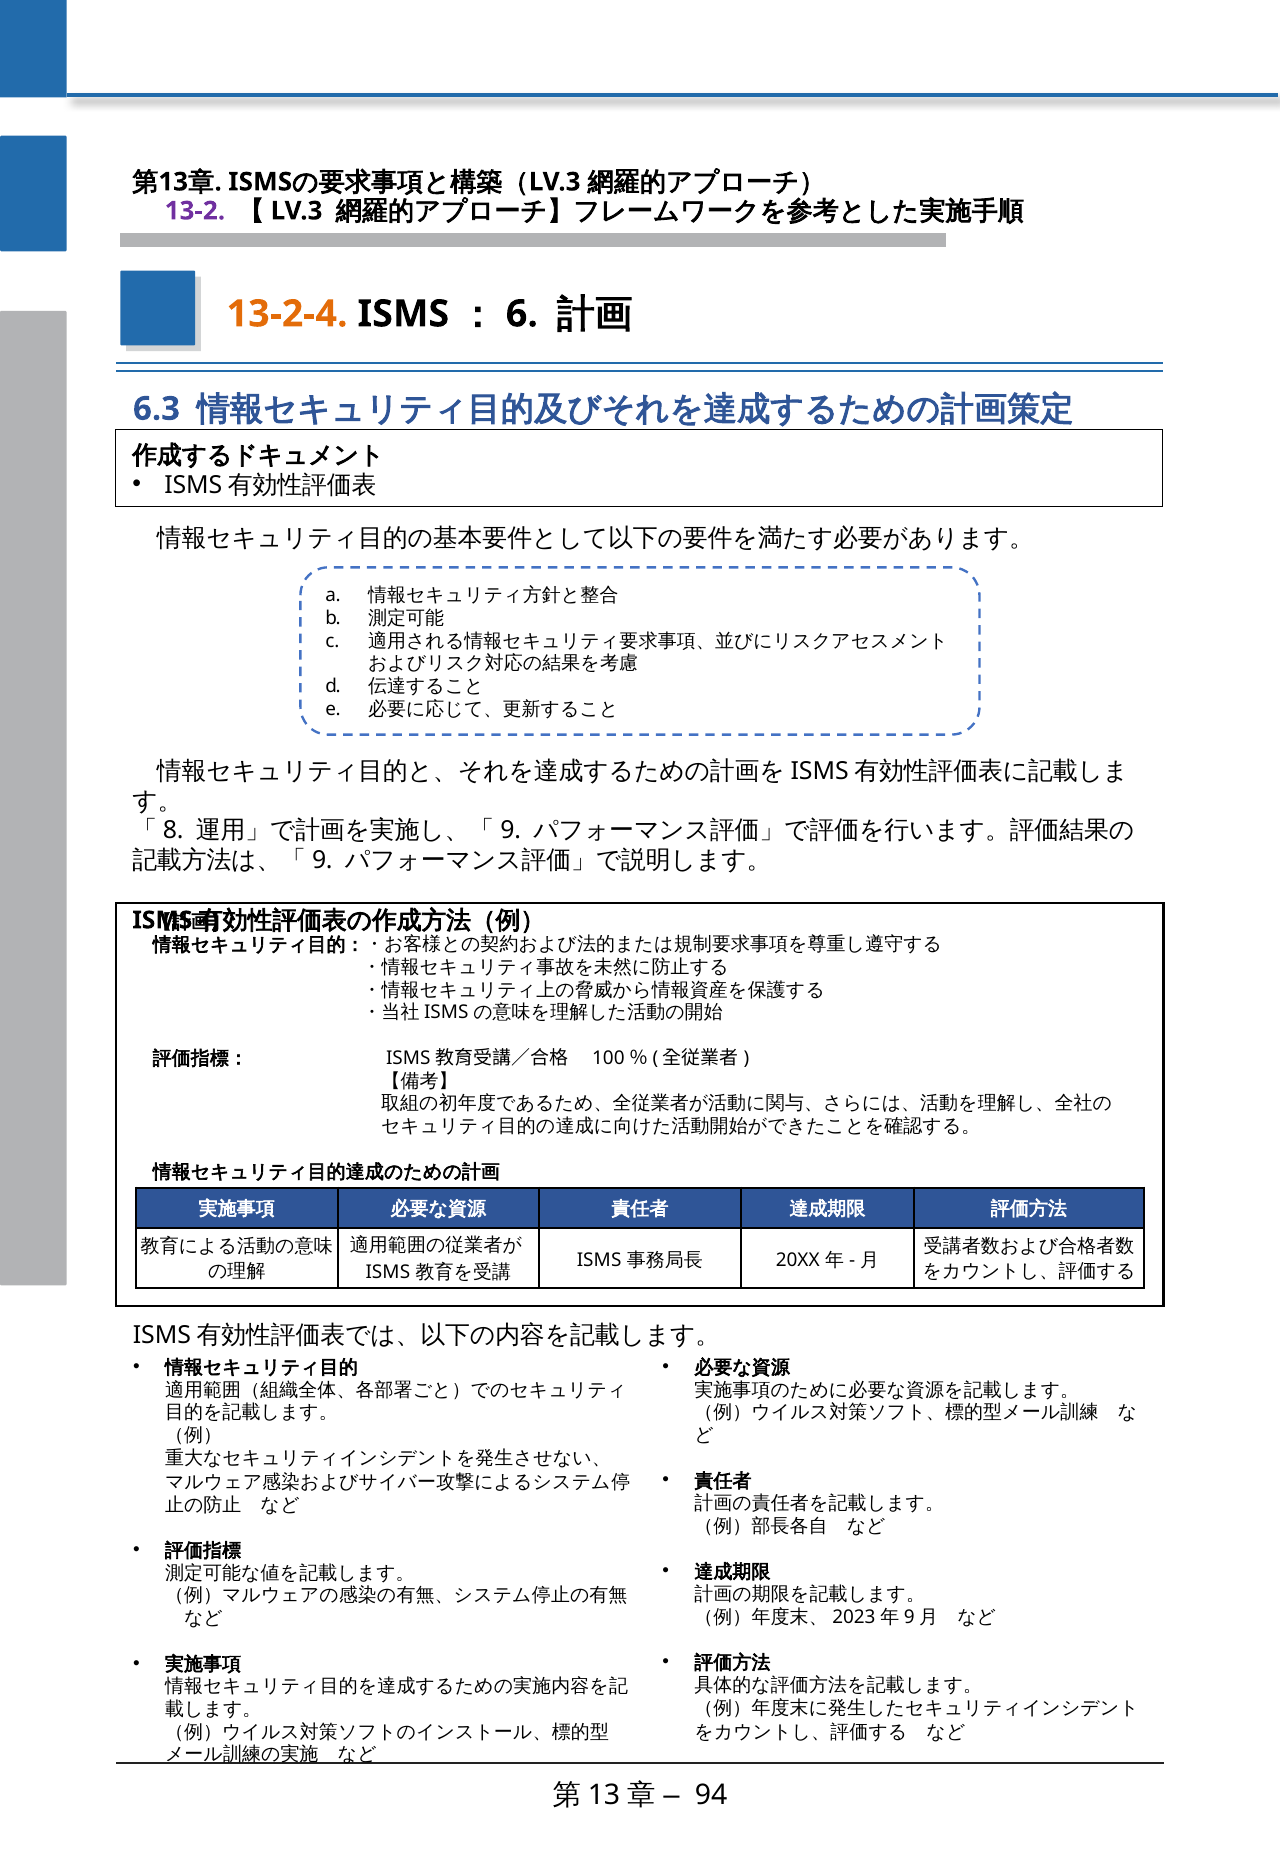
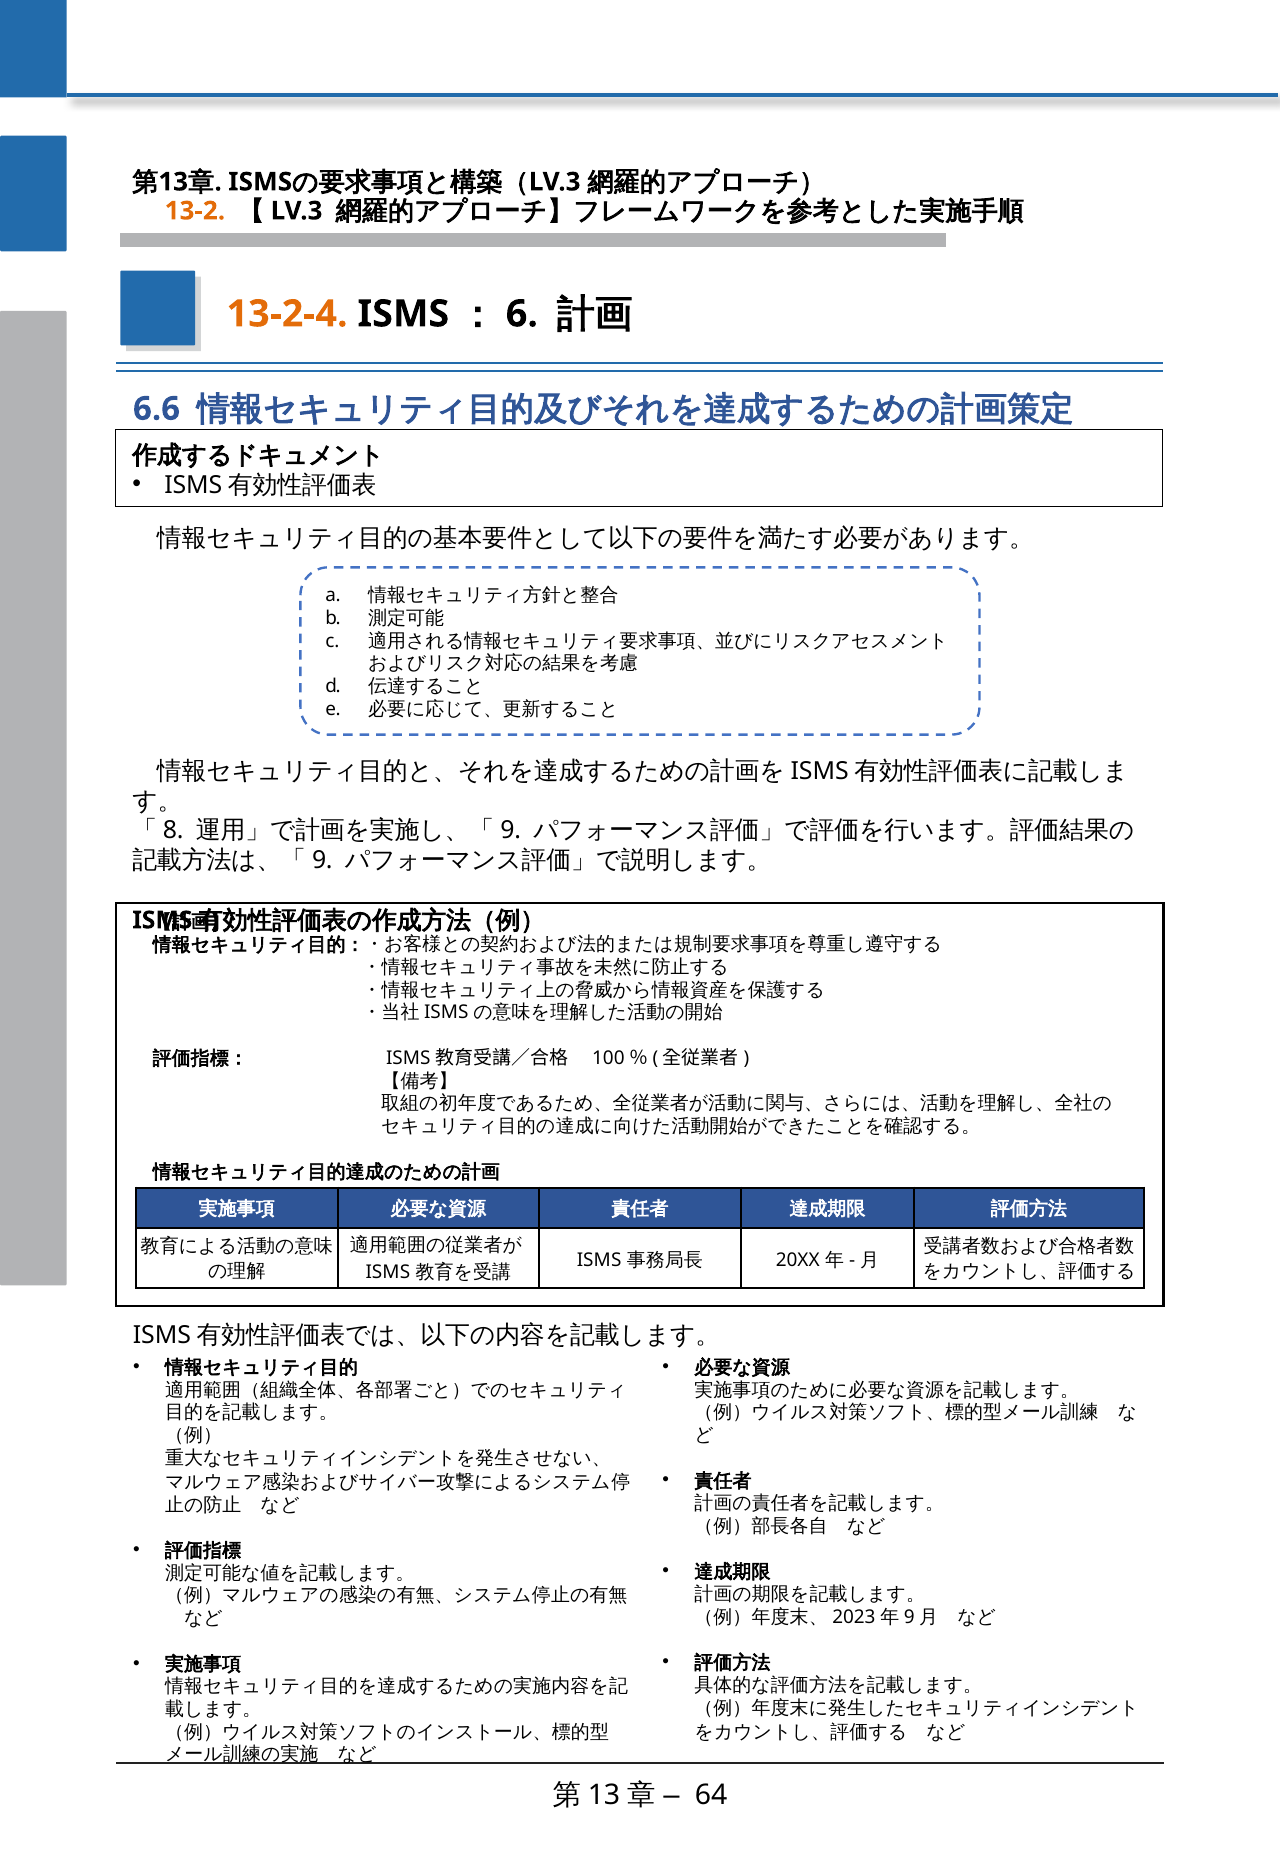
13-2 colour: purple -> orange
6.3: 6.3 -> 6.6
94: 94 -> 64
